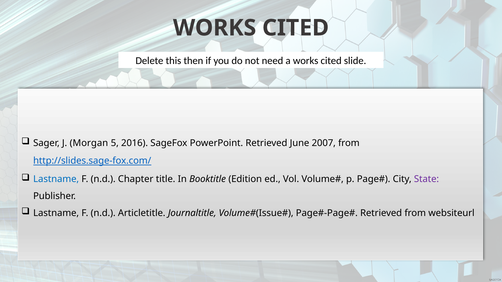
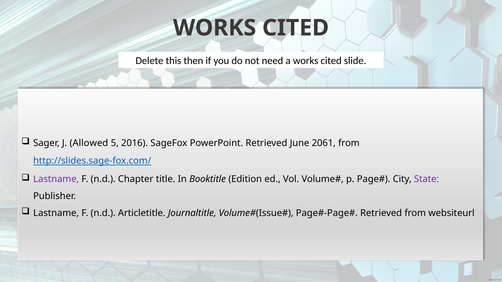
Morgan: Morgan -> Allowed
2007: 2007 -> 2061
Lastname at (56, 179) colour: blue -> purple
